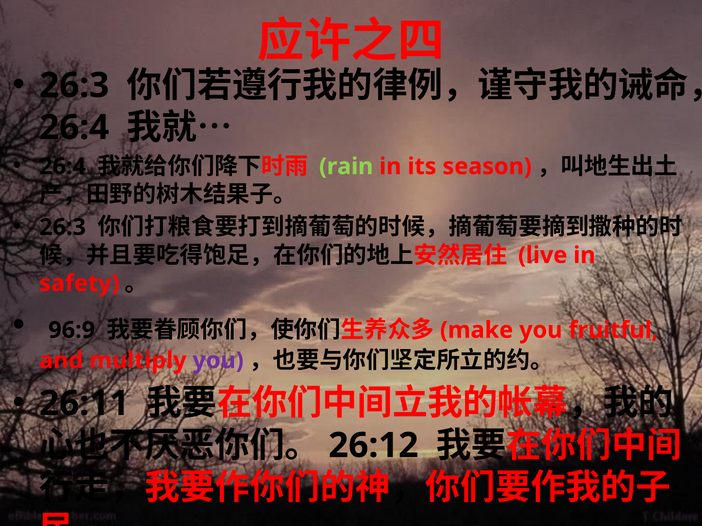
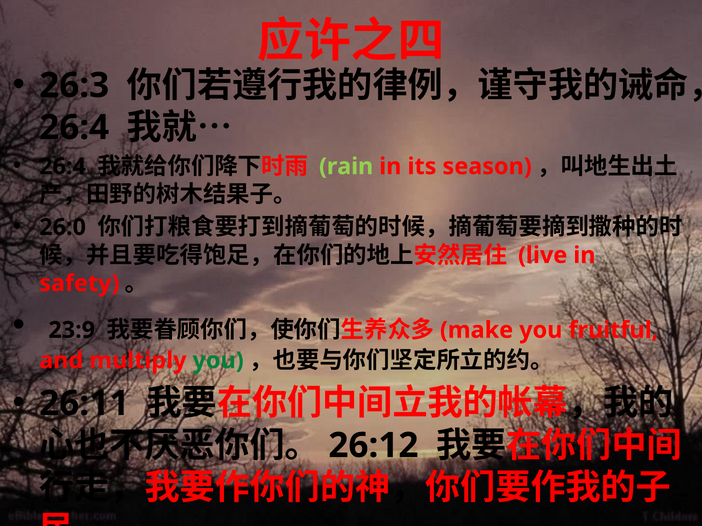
26:3 at (63, 227): 26:3 -> 26:0
96:9: 96:9 -> 23:9
you at (218, 361) colour: purple -> green
